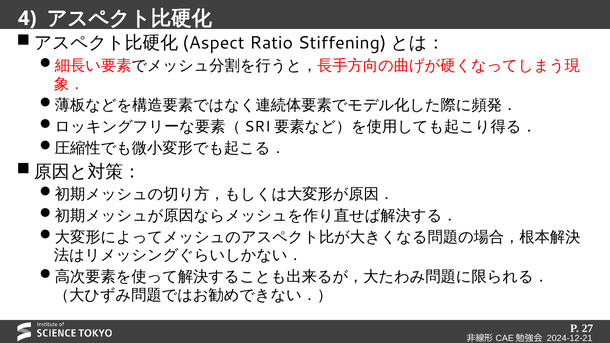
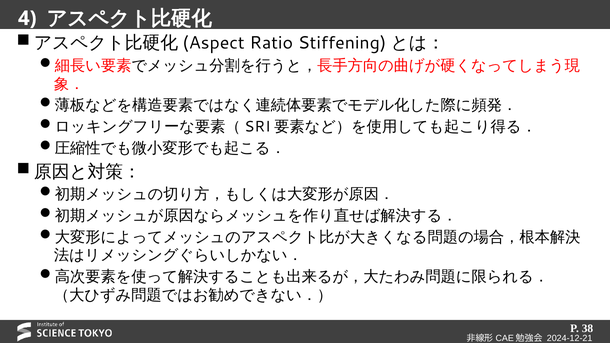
27: 27 -> 38
